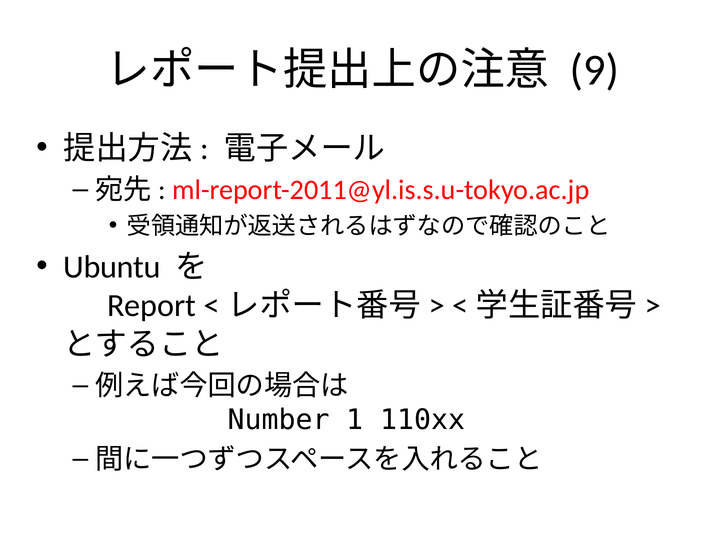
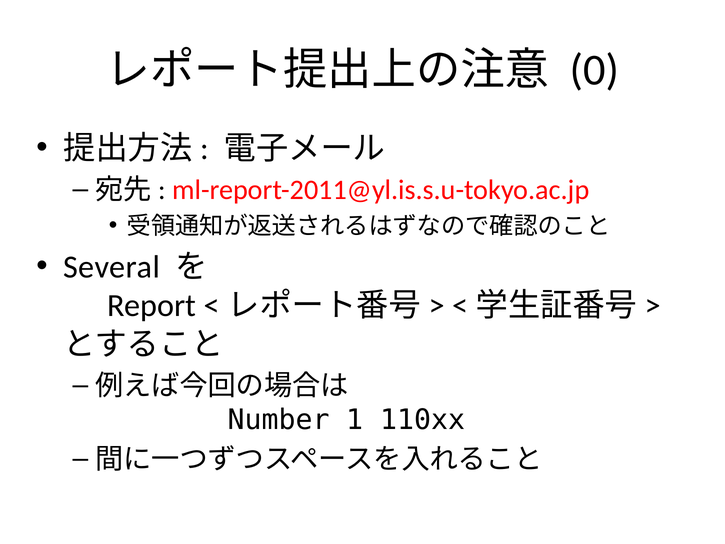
9: 9 -> 0
Ubuntu: Ubuntu -> Several
